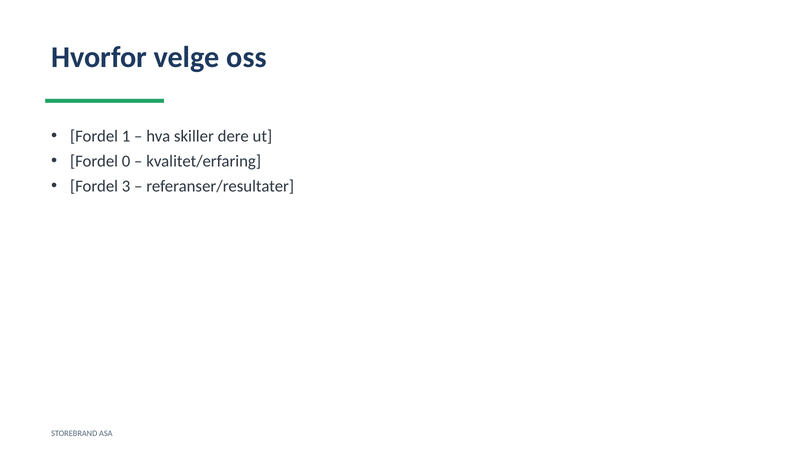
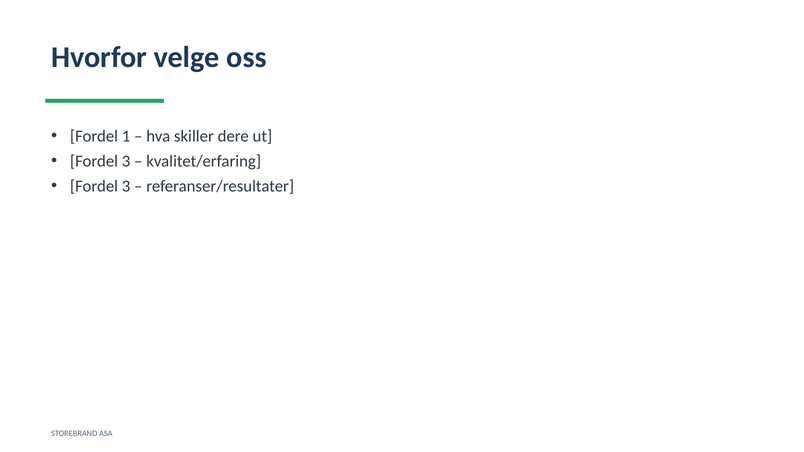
0 at (126, 161): 0 -> 3
